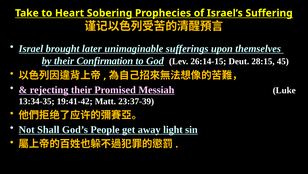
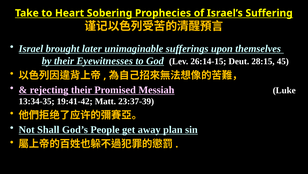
Confirmation: Confirmation -> Eyewitnesses
light: light -> plan
